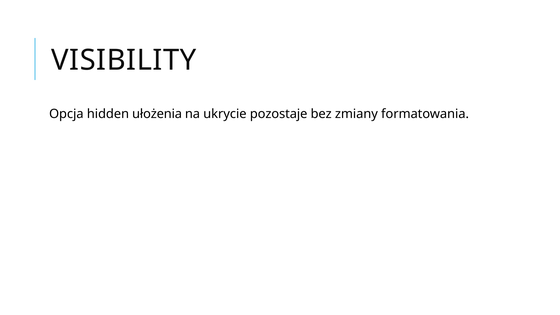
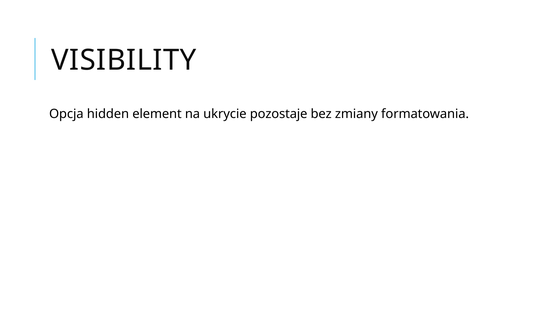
ułożenia: ułożenia -> element
